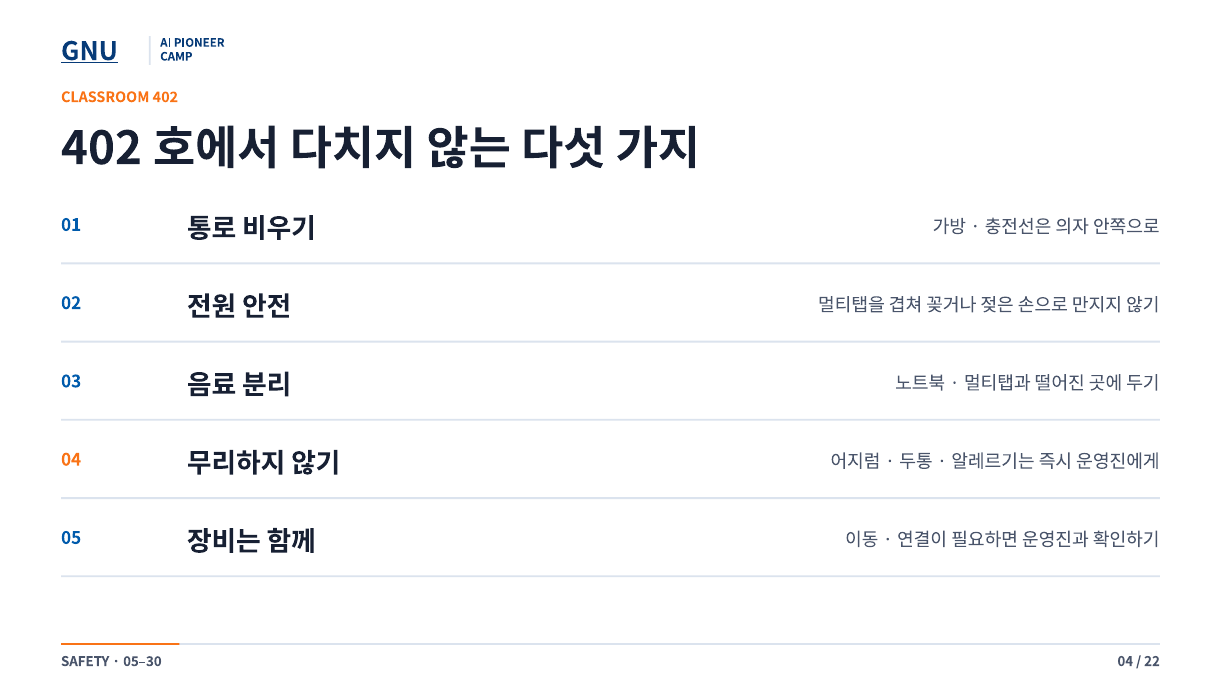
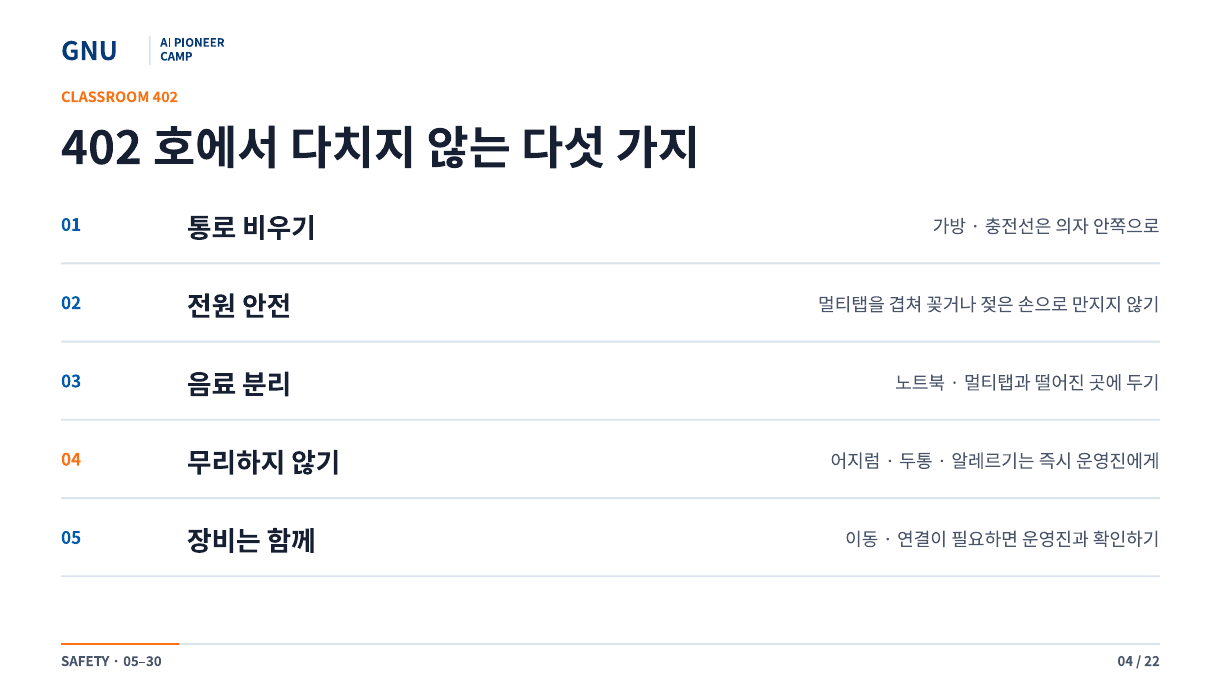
GNU underline: present -> none
